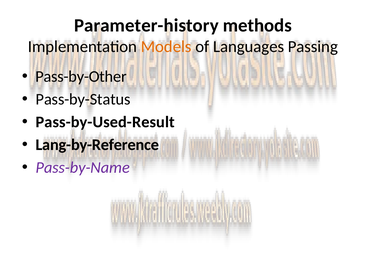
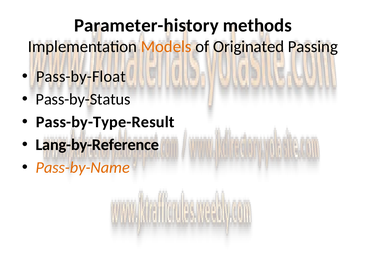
Languages: Languages -> Originated
Pass-by-Other: Pass-by-Other -> Pass-by-Float
Pass-by-Used-Result: Pass-by-Used-Result -> Pass-by-Type-Result
Pass-by-Name colour: purple -> orange
